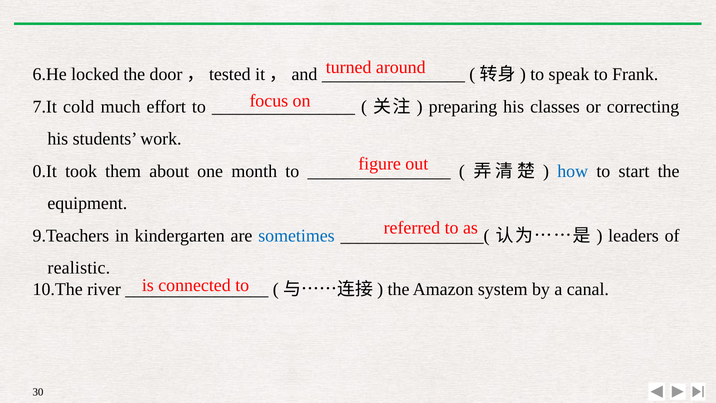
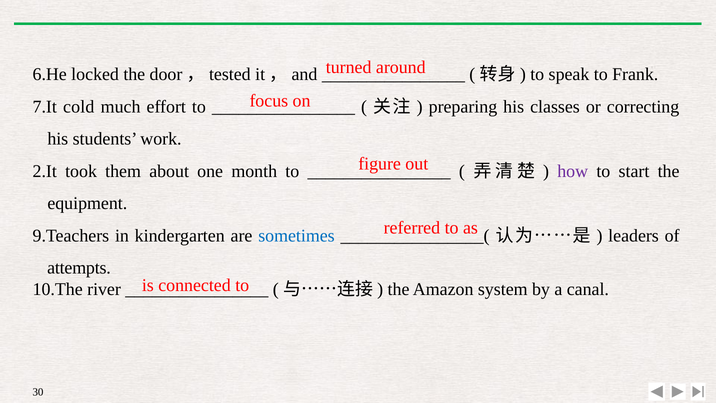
0.It: 0.It -> 2.It
how colour: blue -> purple
realistic: realistic -> attempts
